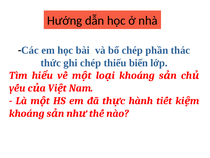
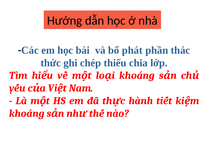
bổ chép: chép -> phát
biến: biến -> chia
